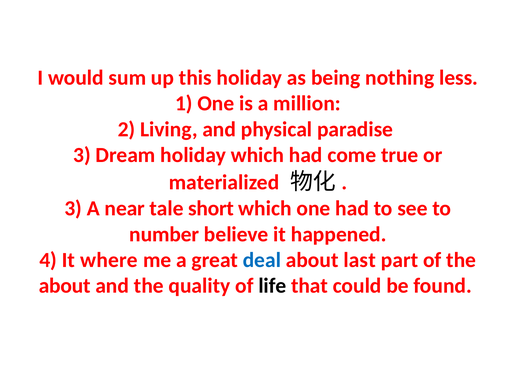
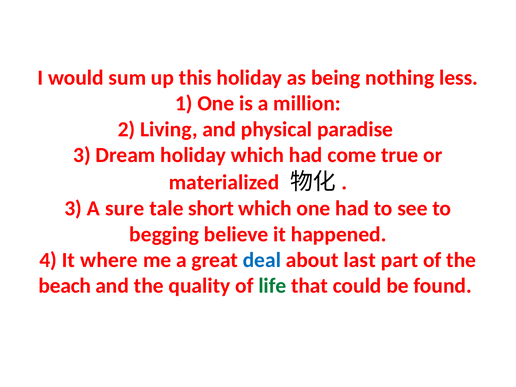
near: near -> sure
number: number -> begging
about at (65, 286): about -> beach
life colour: black -> green
